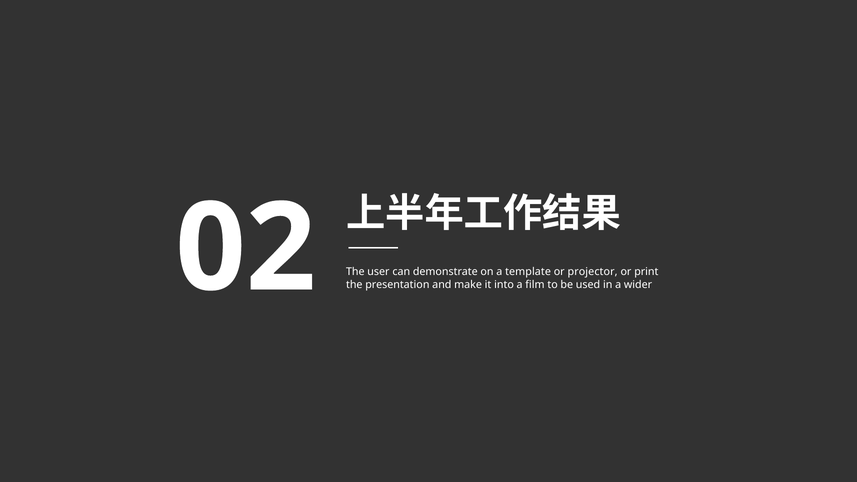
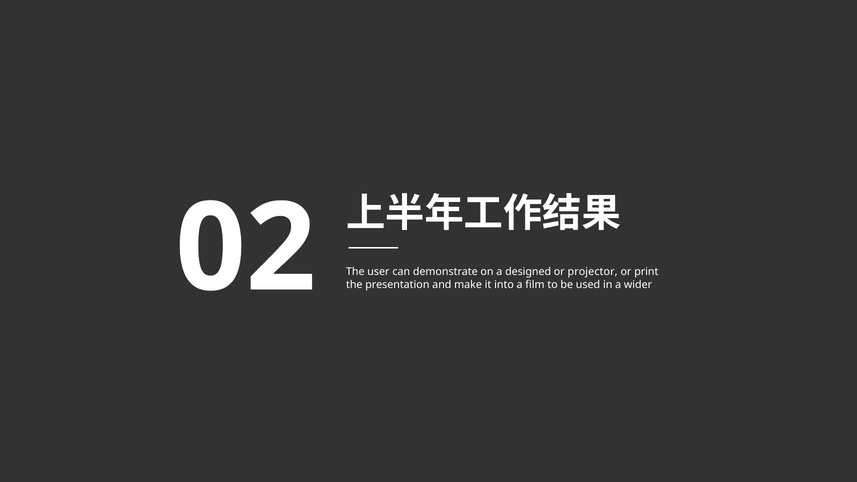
template: template -> designed
